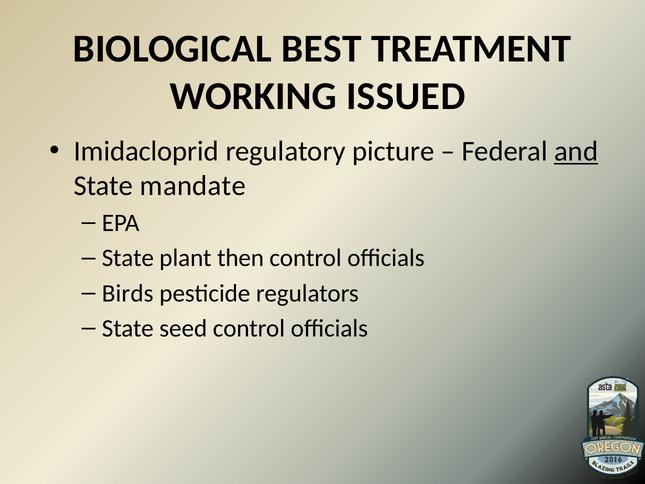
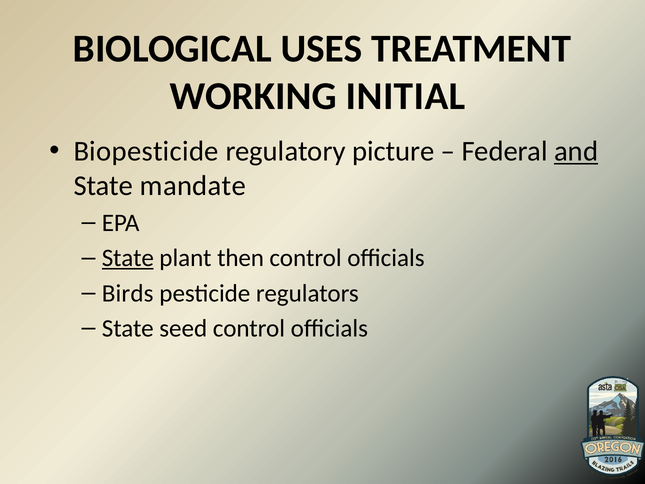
BEST: BEST -> USES
ISSUED: ISSUED -> INITIAL
Imidacloprid: Imidacloprid -> Biopesticide
State at (128, 258) underline: none -> present
